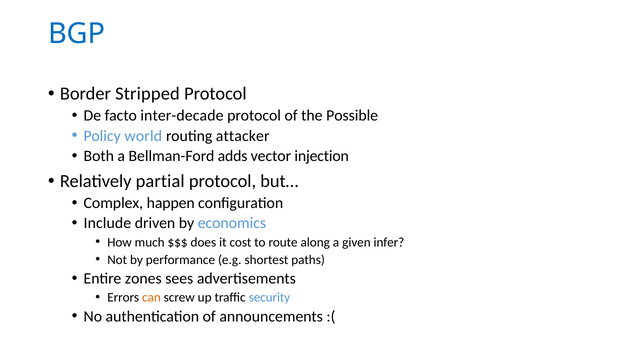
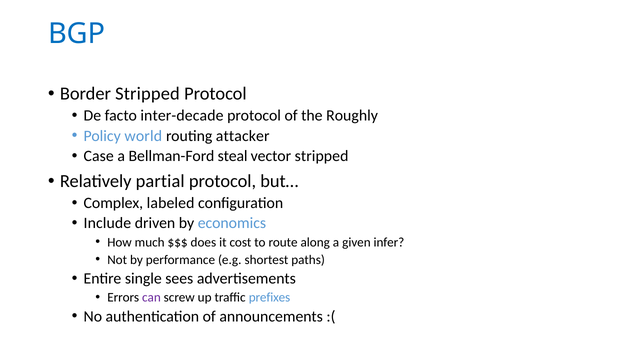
Possible: Possible -> Roughly
Both: Both -> Case
adds: adds -> steal
vector injection: injection -> stripped
happen: happen -> labeled
zones: zones -> single
can colour: orange -> purple
security: security -> prefixes
